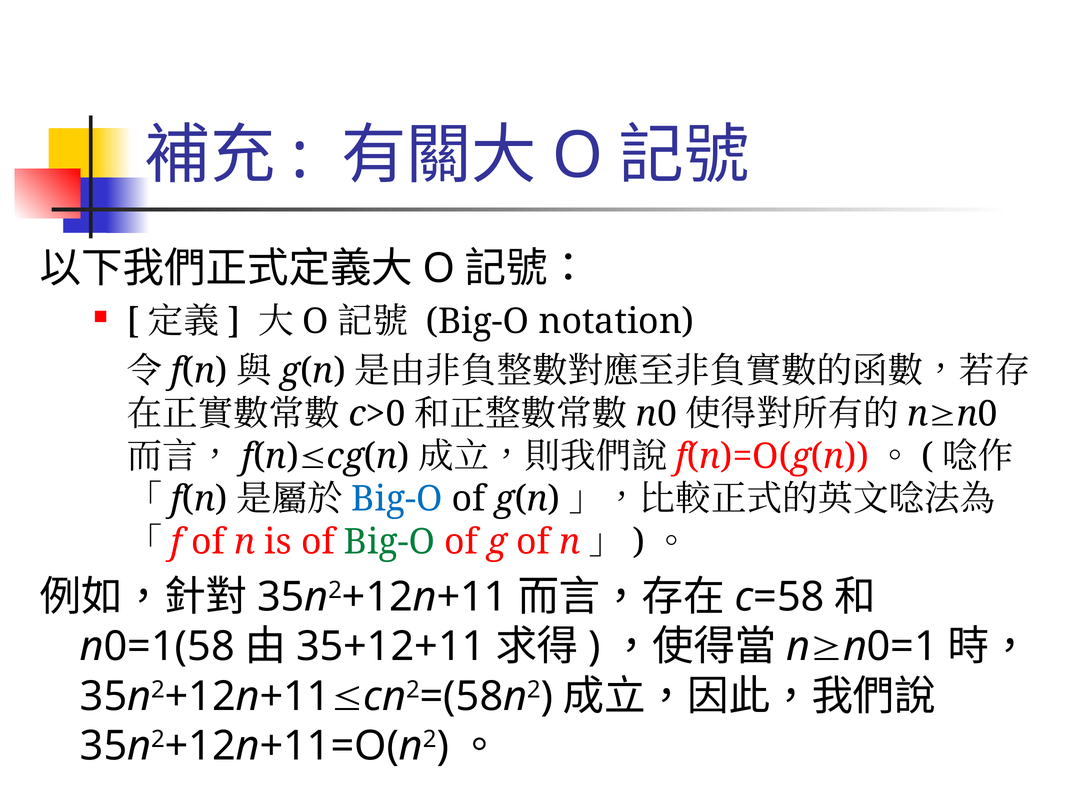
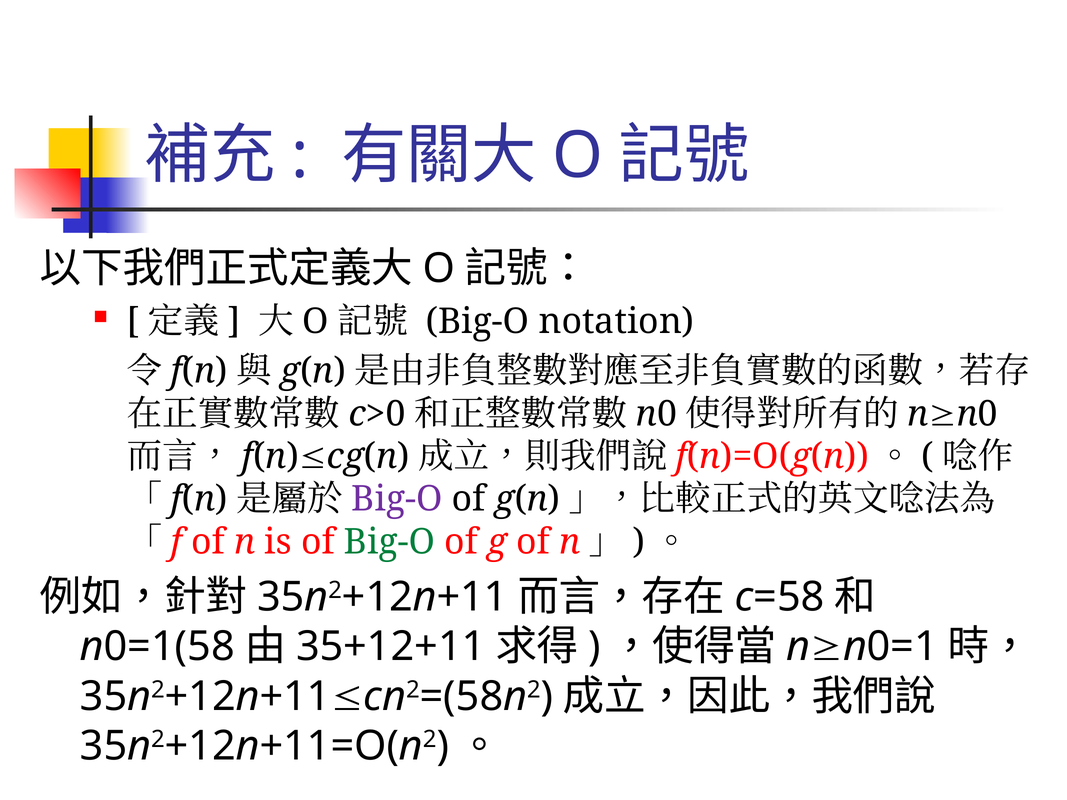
Big-O at (397, 499) colour: blue -> purple
